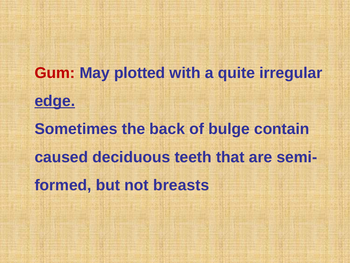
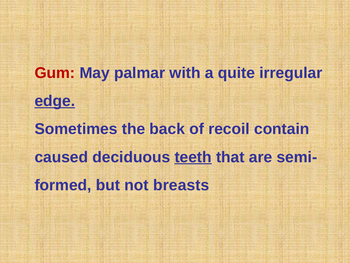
plotted: plotted -> palmar
bulge: bulge -> recoil
teeth underline: none -> present
